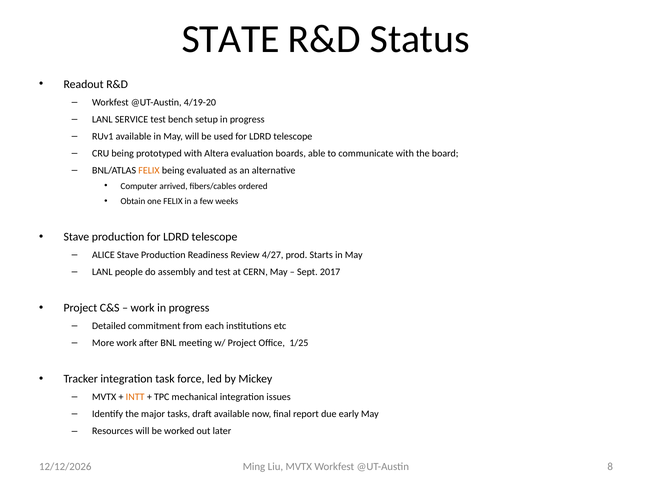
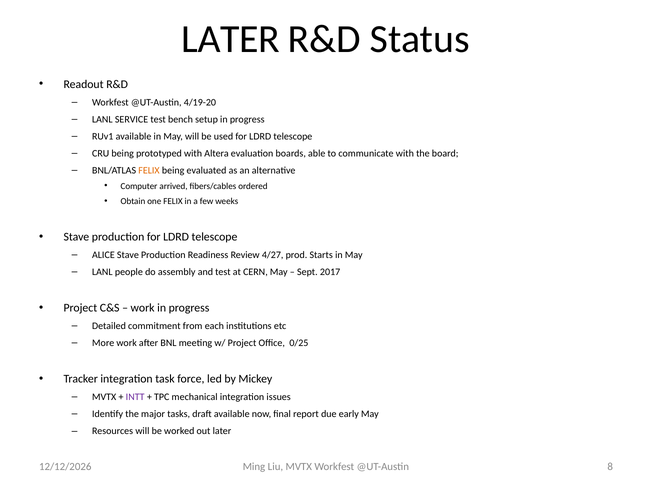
STATE at (230, 39): STATE -> LATER
1/25: 1/25 -> 0/25
INTT colour: orange -> purple
